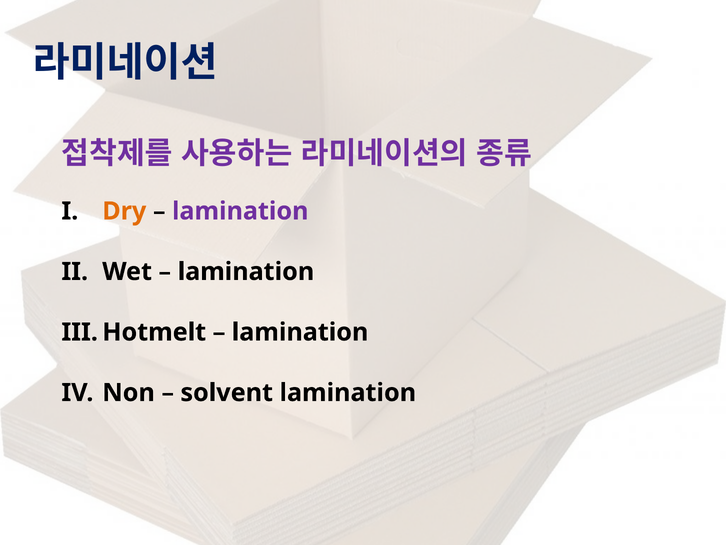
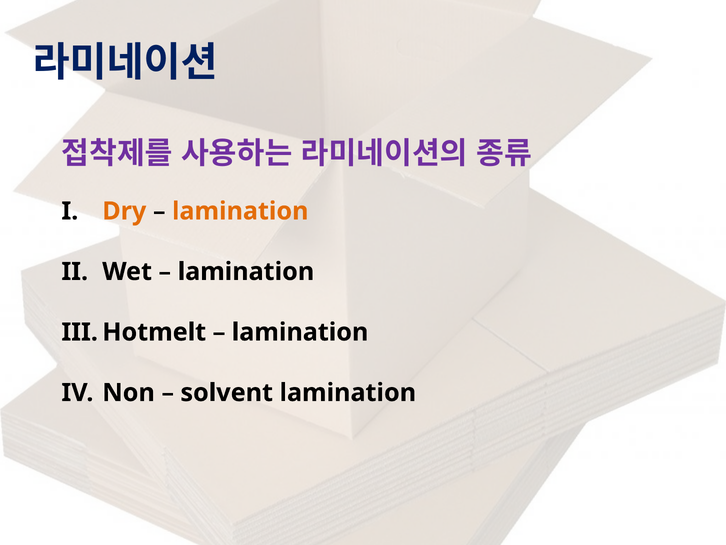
lamination at (240, 211) colour: purple -> orange
